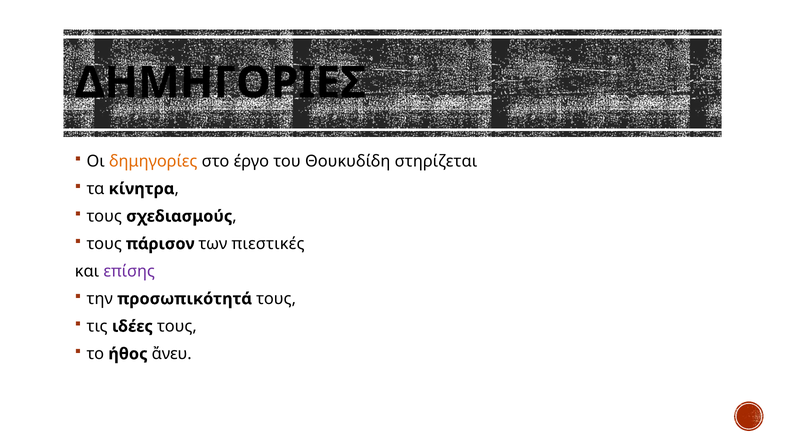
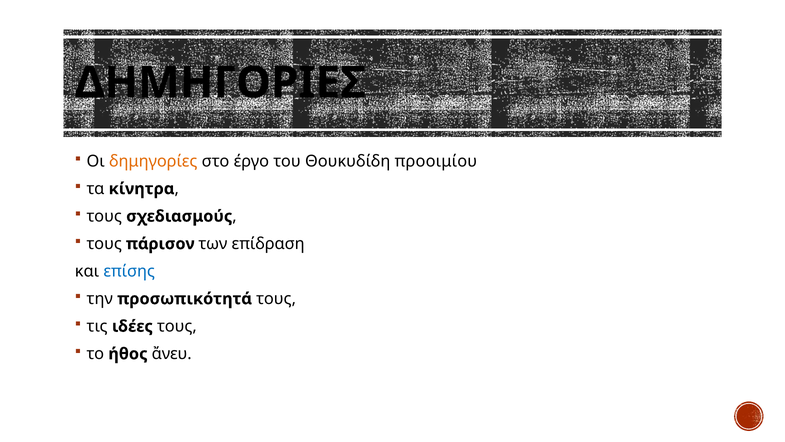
στηρίζεται: στηρίζεται -> προοιμίου
πιεστικές: πιεστικές -> επίδραση
επίσης colour: purple -> blue
